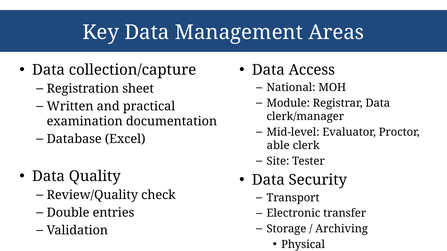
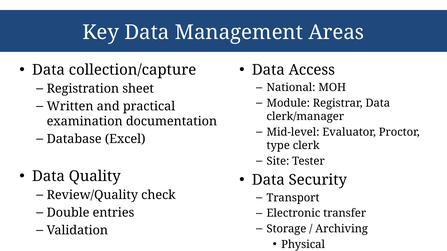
able: able -> type
